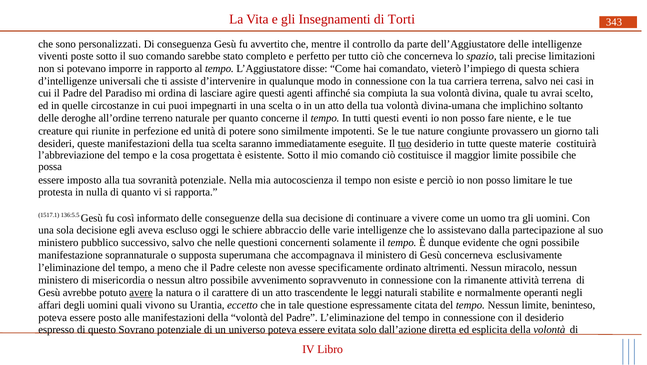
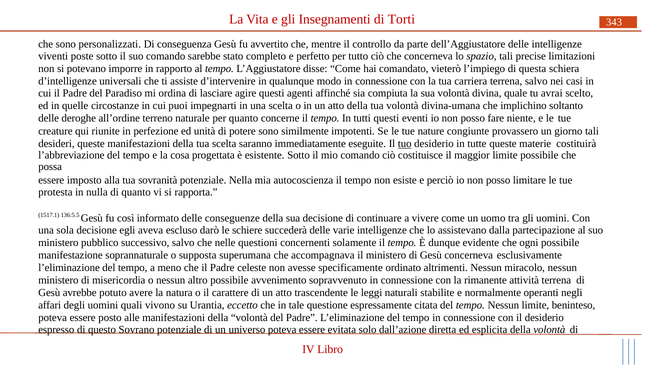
oggi: oggi -> darò
abbraccio: abbraccio -> succederà
avere underline: present -> none
